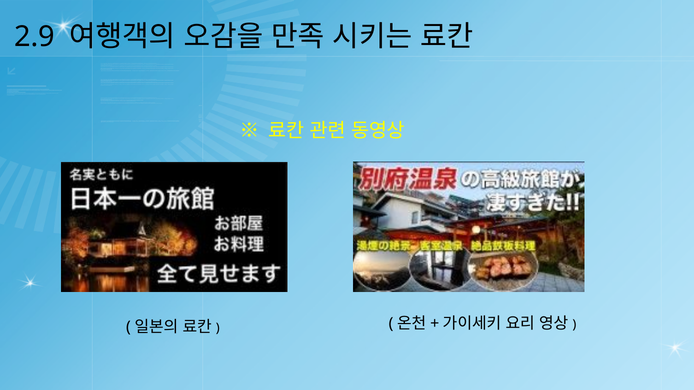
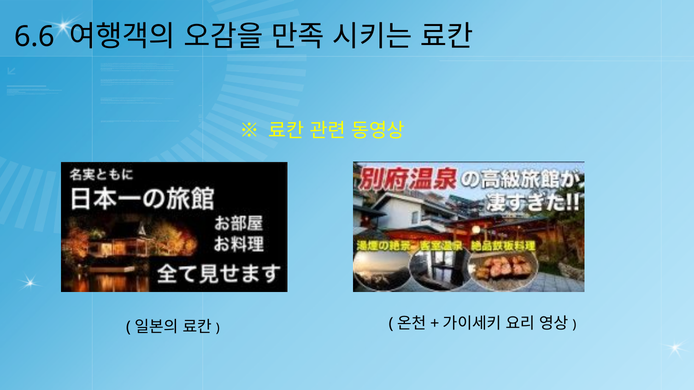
2.9: 2.9 -> 6.6
